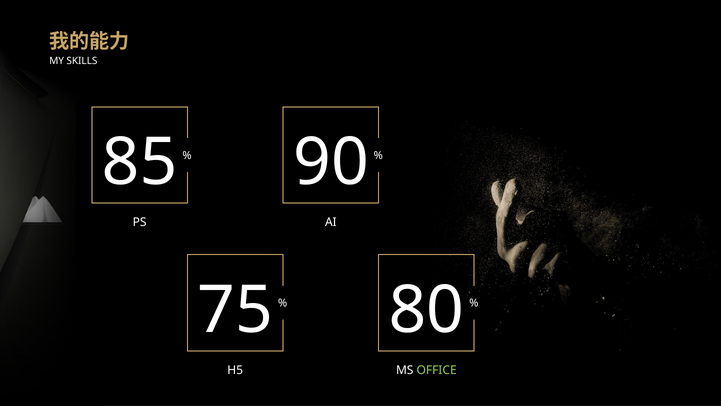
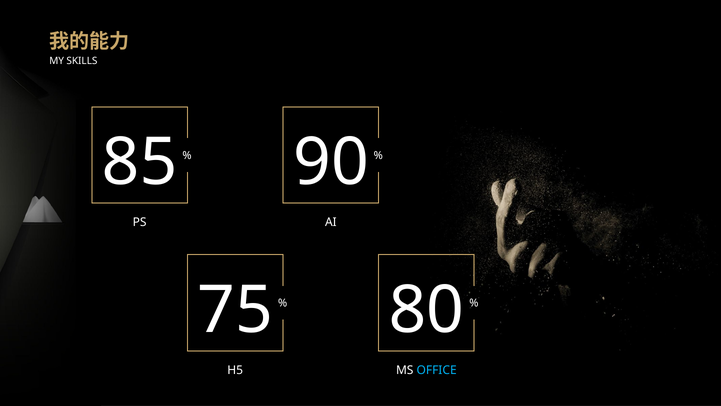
OFFICE colour: light green -> light blue
